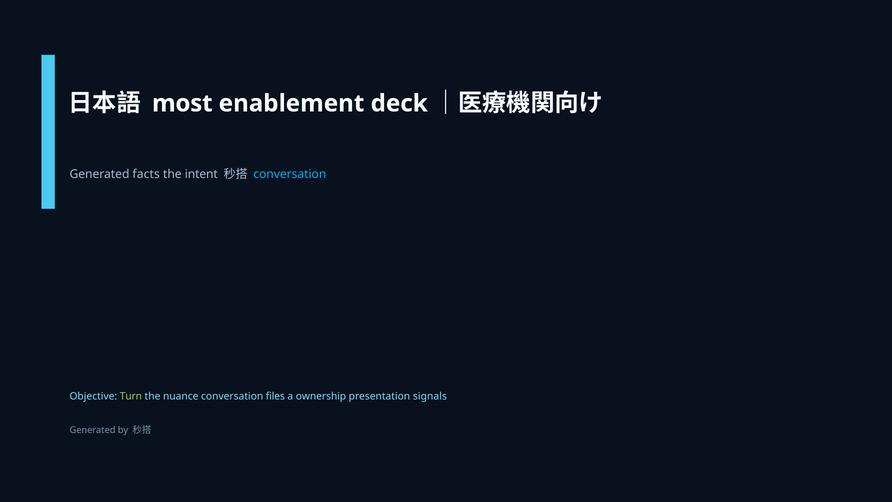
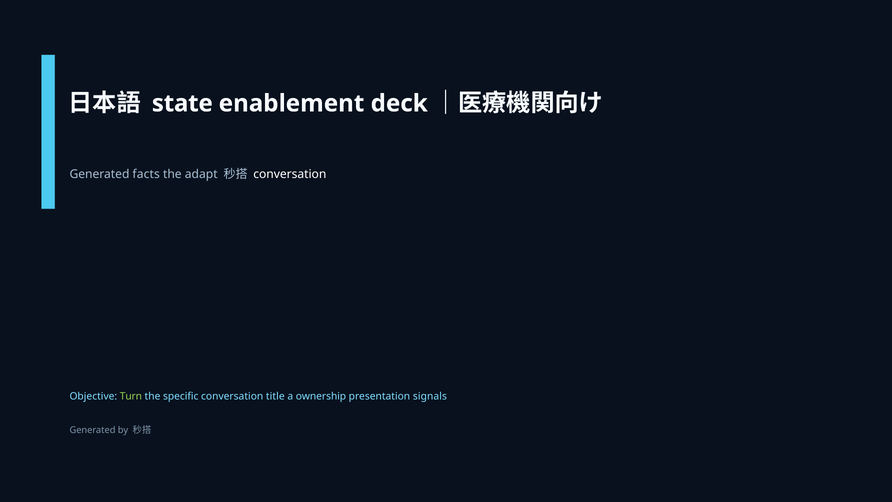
most: most -> state
intent: intent -> adapt
conversation at (290, 174) colour: light blue -> white
nuance: nuance -> specific
files: files -> title
